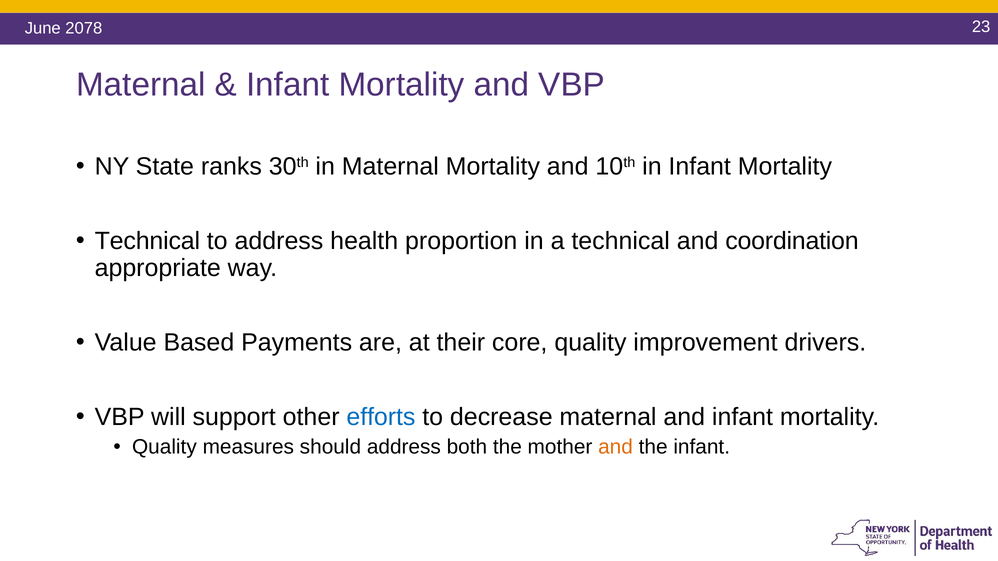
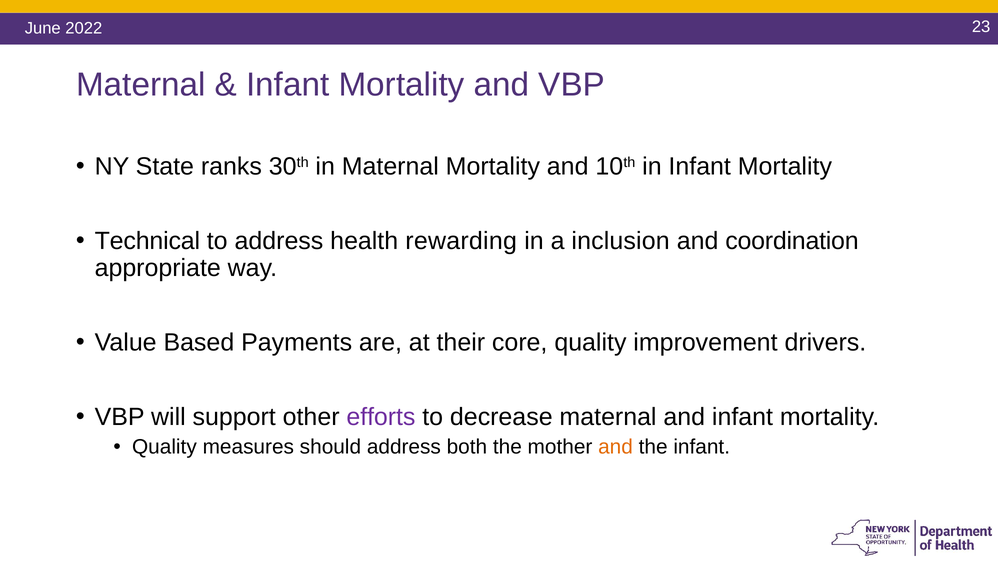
2078: 2078 -> 2022
proportion: proportion -> rewarding
a technical: technical -> inclusion
efforts colour: blue -> purple
